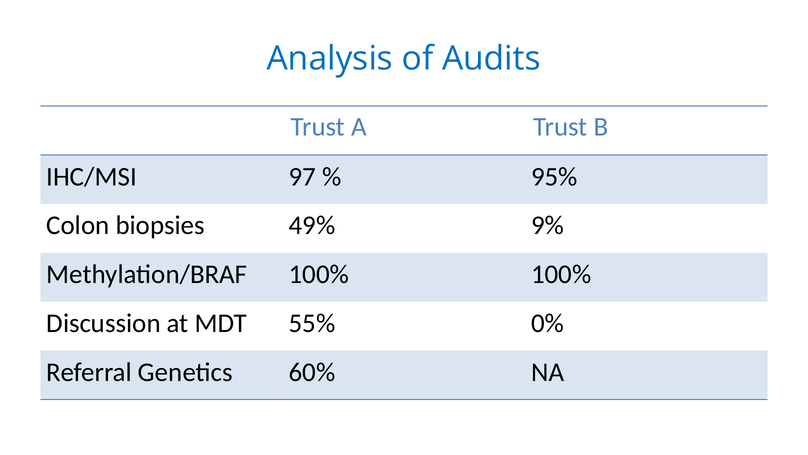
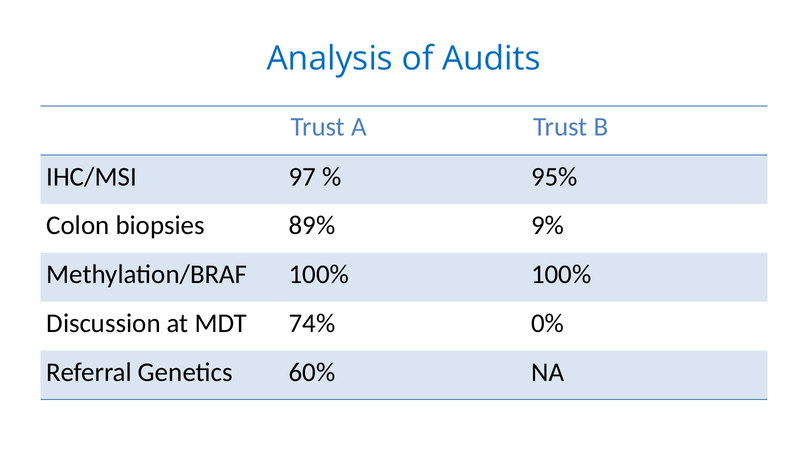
49%: 49% -> 89%
55%: 55% -> 74%
